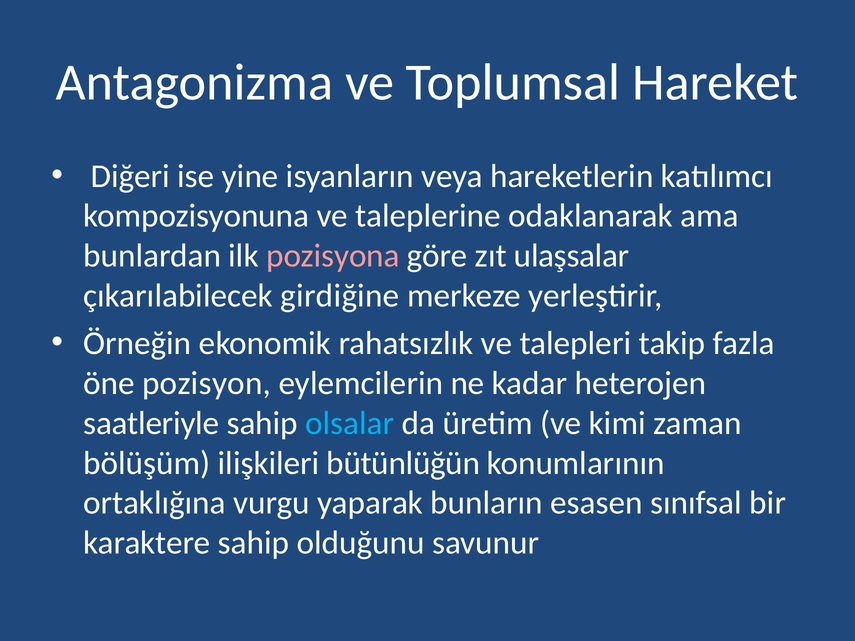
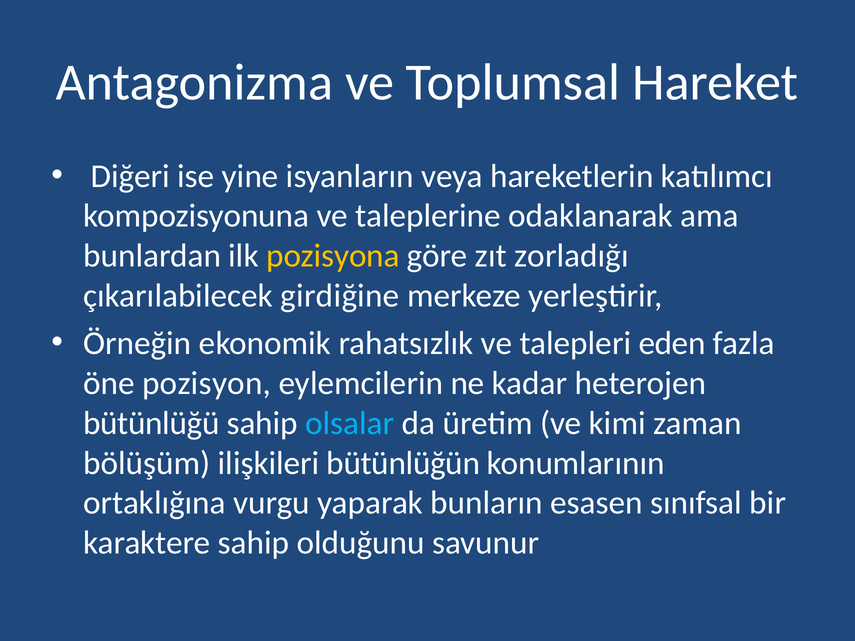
pozisyona colour: pink -> yellow
ulaşsalar: ulaşsalar -> zorladığı
takip: takip -> eden
saatleriyle: saatleriyle -> bütünlüğü
